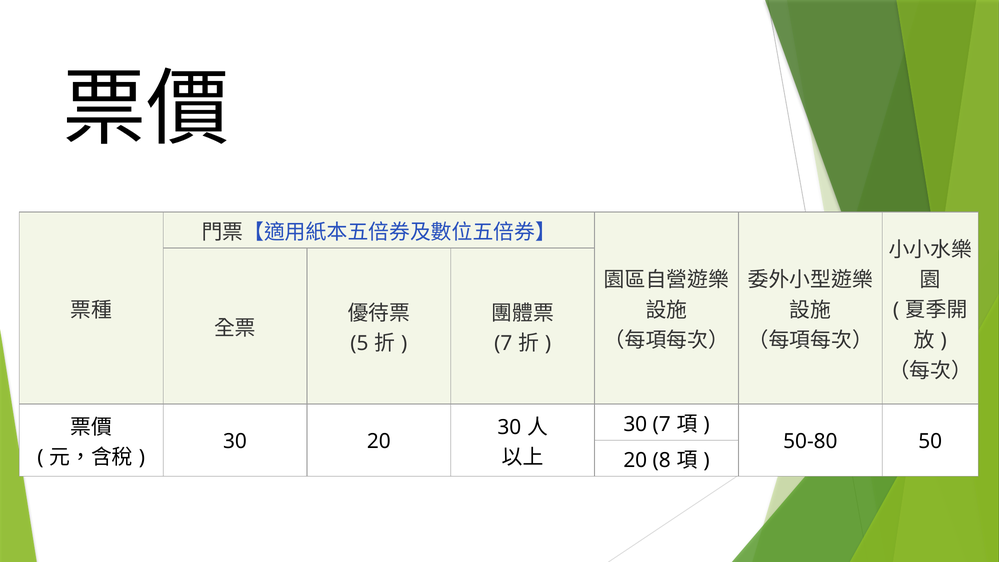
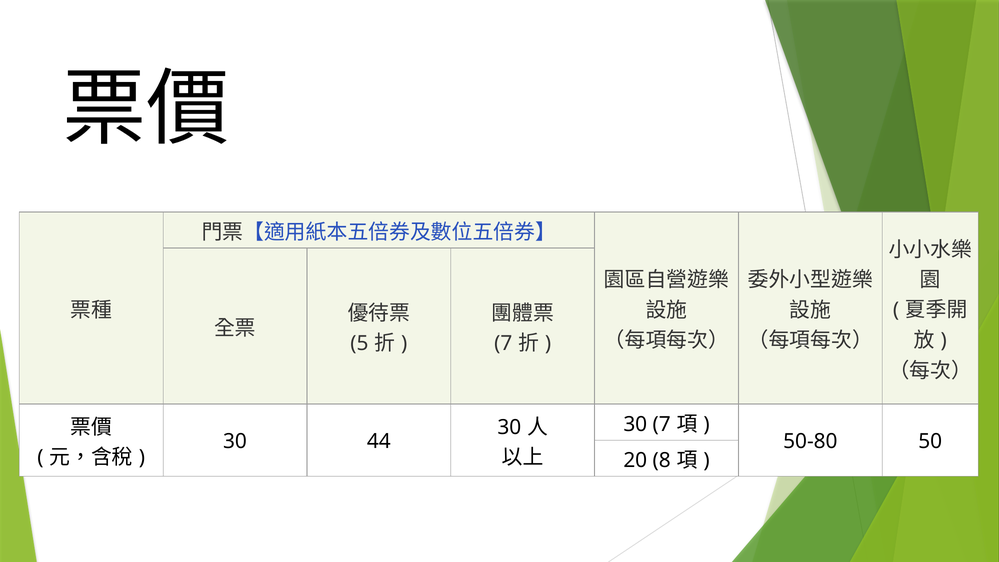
30 20: 20 -> 44
